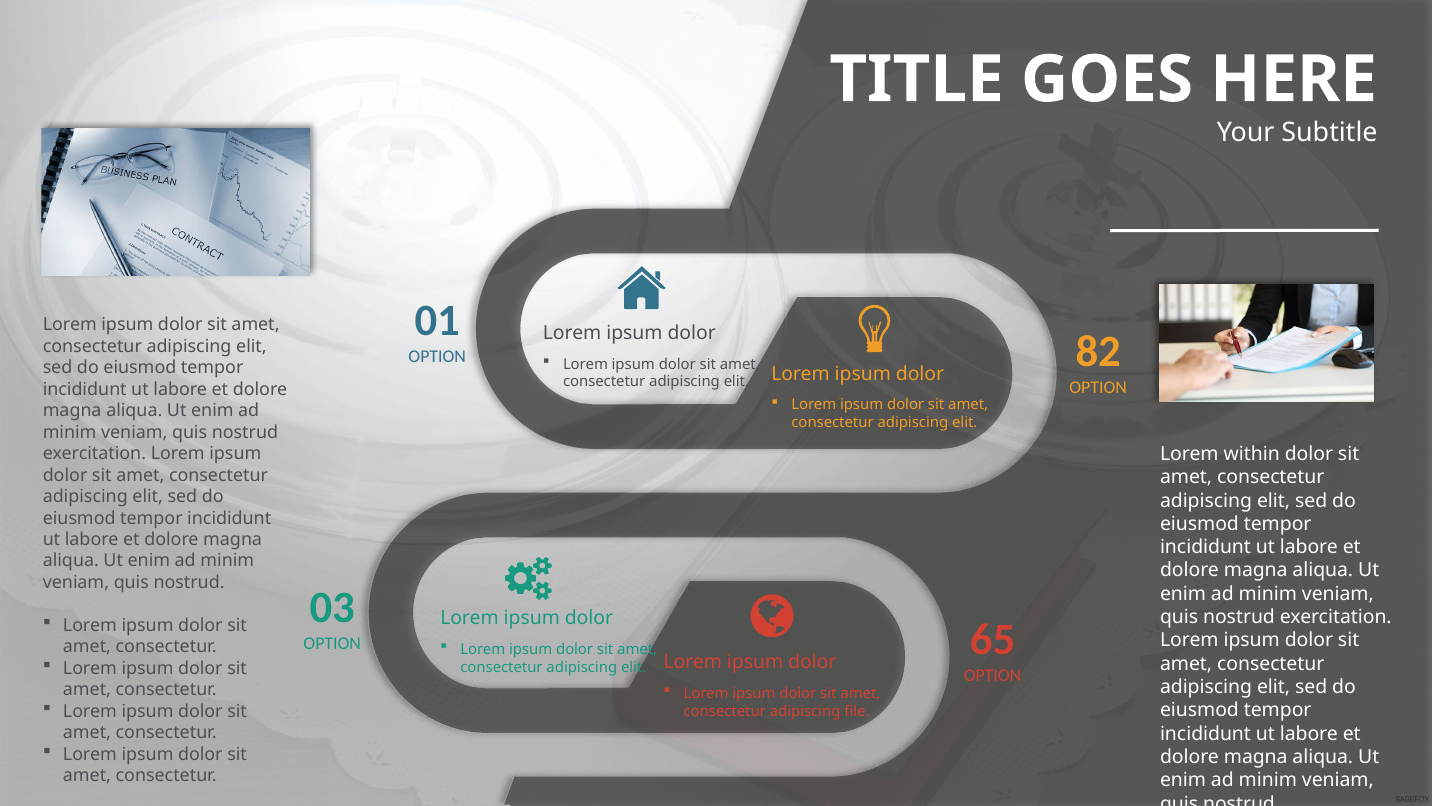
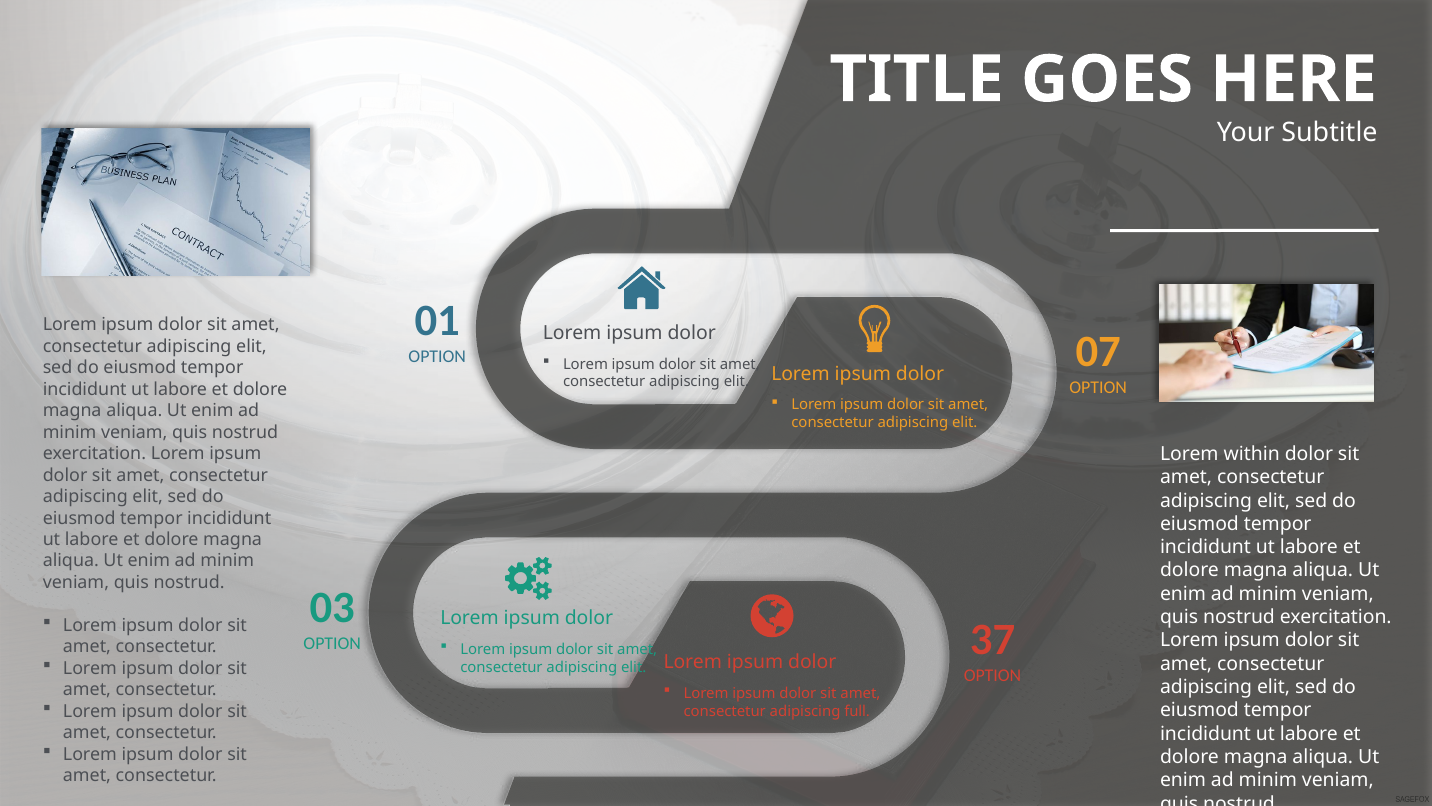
82: 82 -> 07
65: 65 -> 37
file: file -> full
